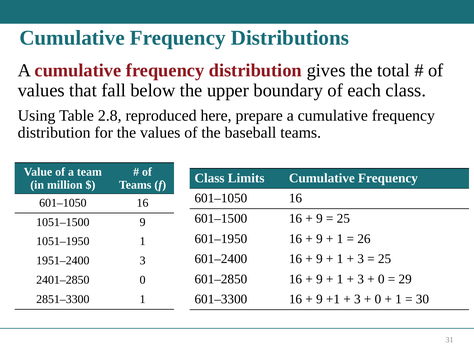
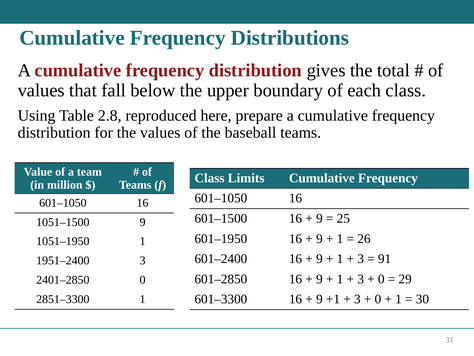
25 at (385, 259): 25 -> 91
